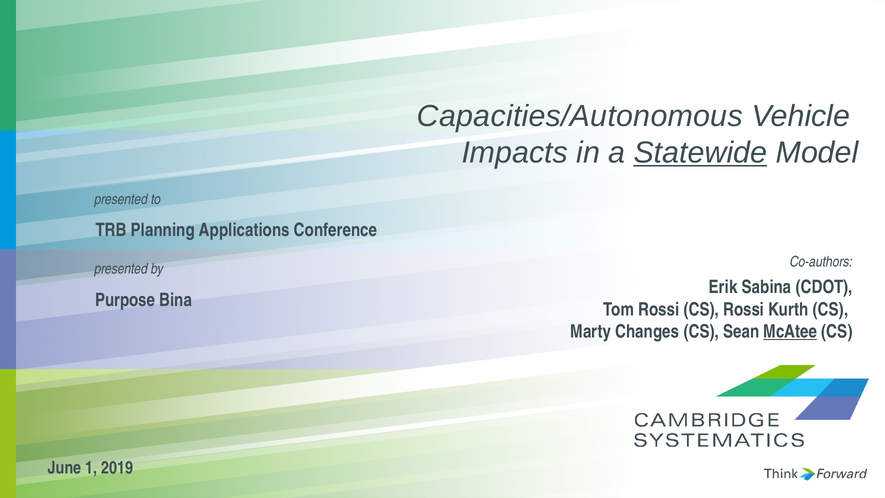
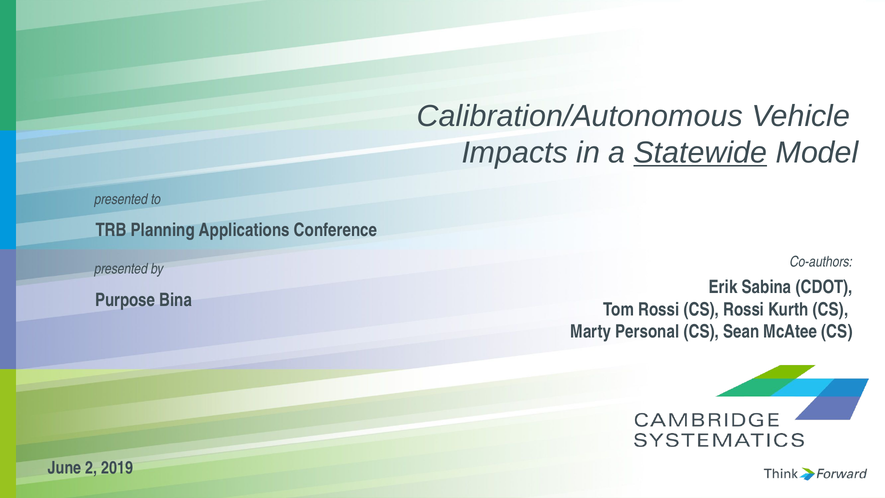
Capacities/Autonomous: Capacities/Autonomous -> Calibration/Autonomous
Changes: Changes -> Personal
McAtee underline: present -> none
1: 1 -> 2
